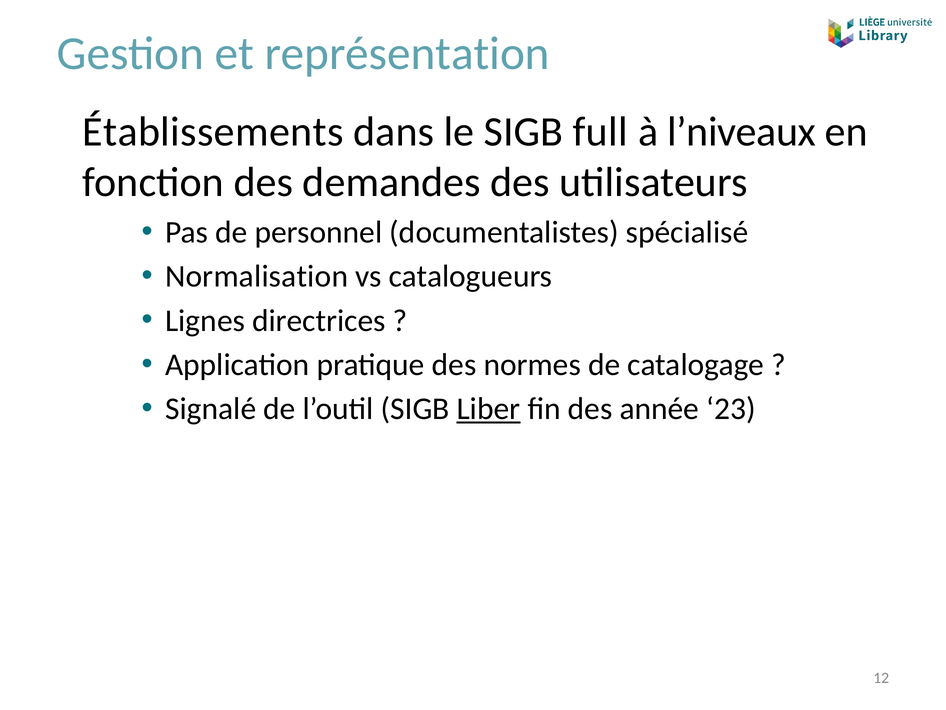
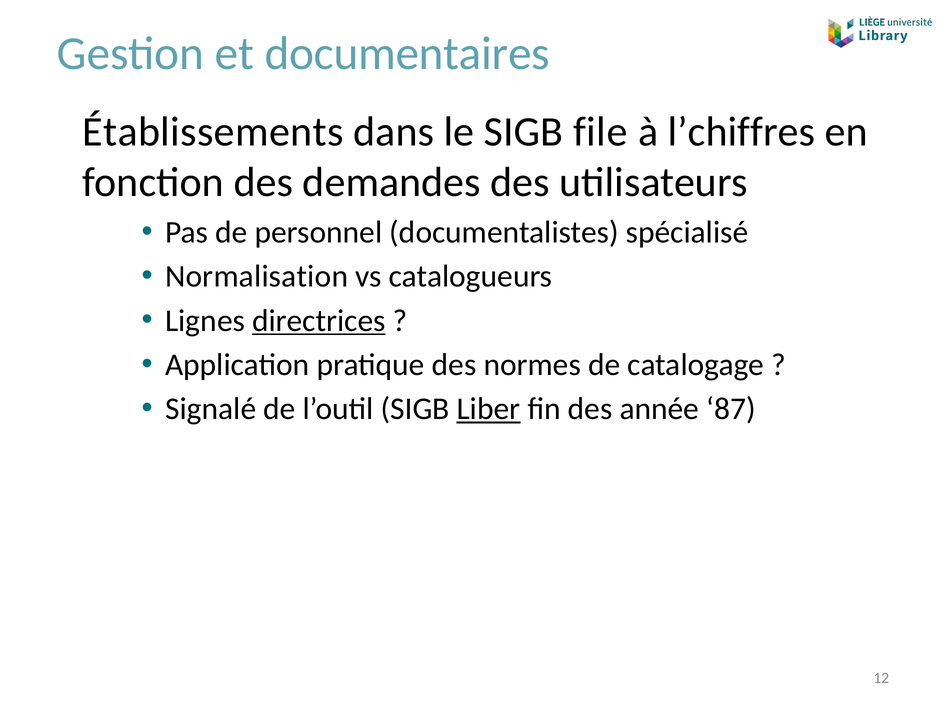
représentation: représentation -> documentaires
full: full -> file
l’niveaux: l’niveaux -> l’chiffres
directrices underline: none -> present
23: 23 -> 87
